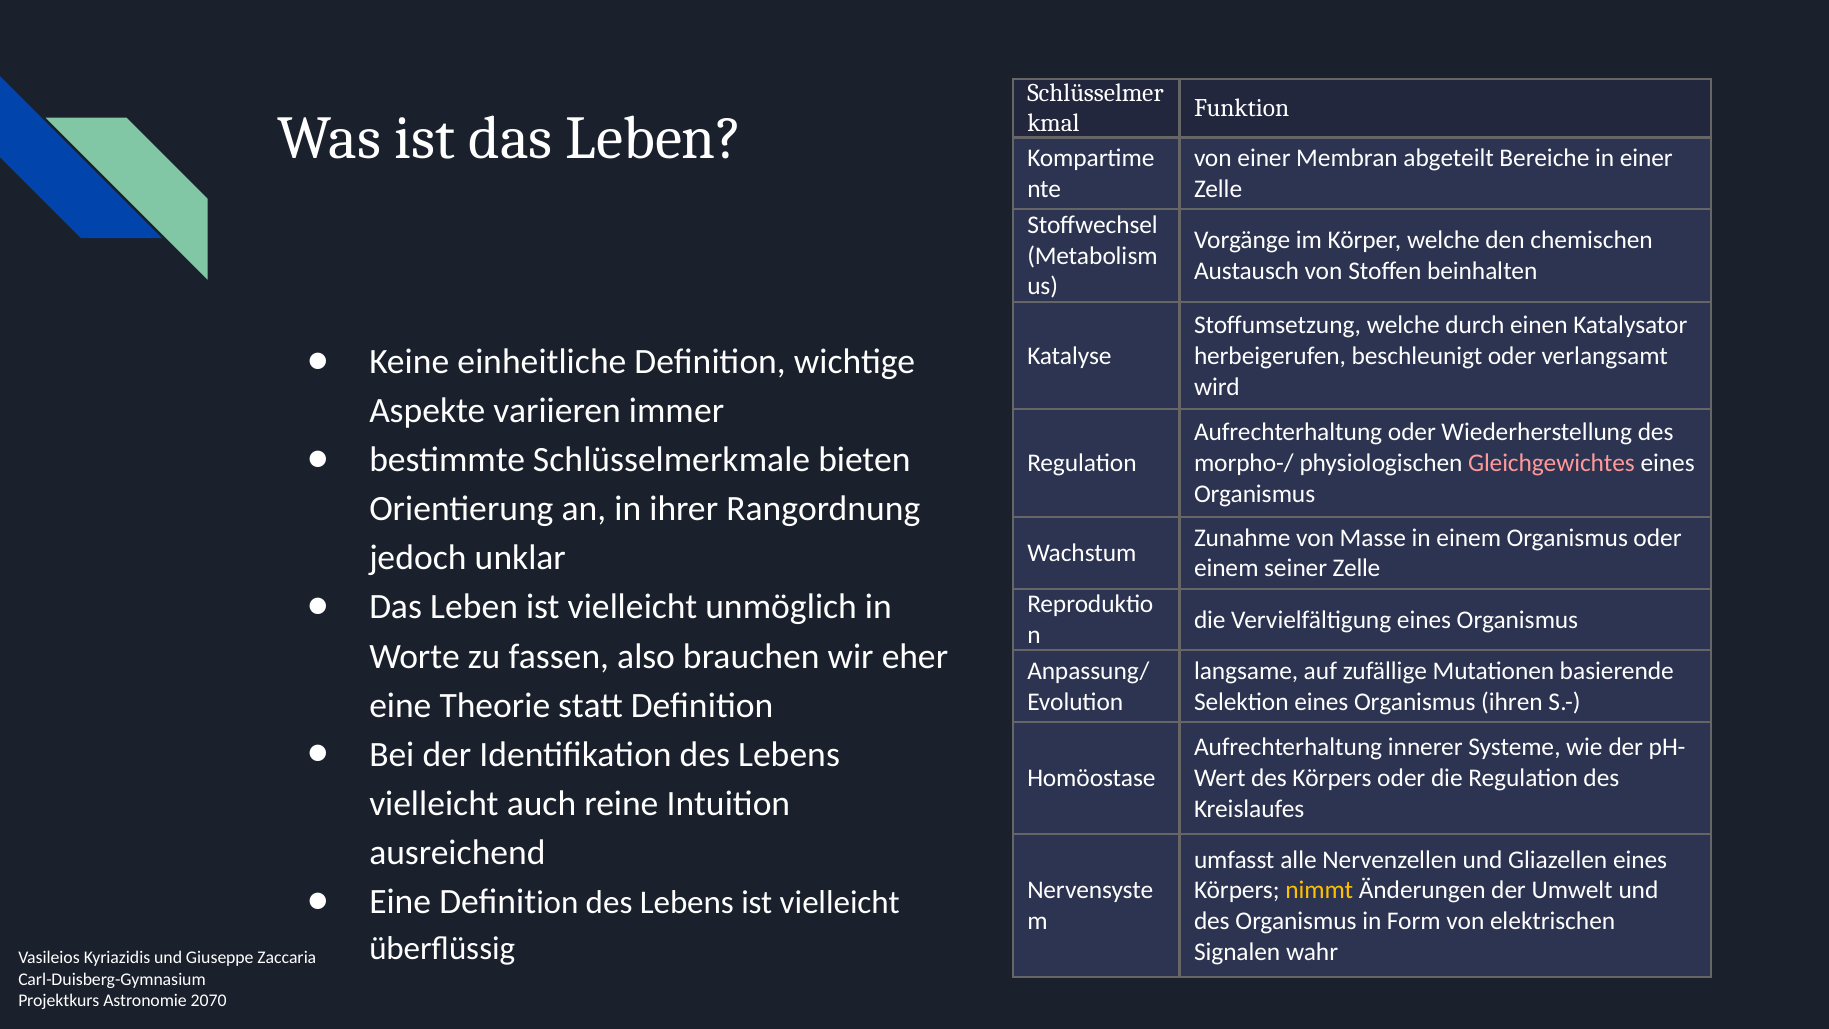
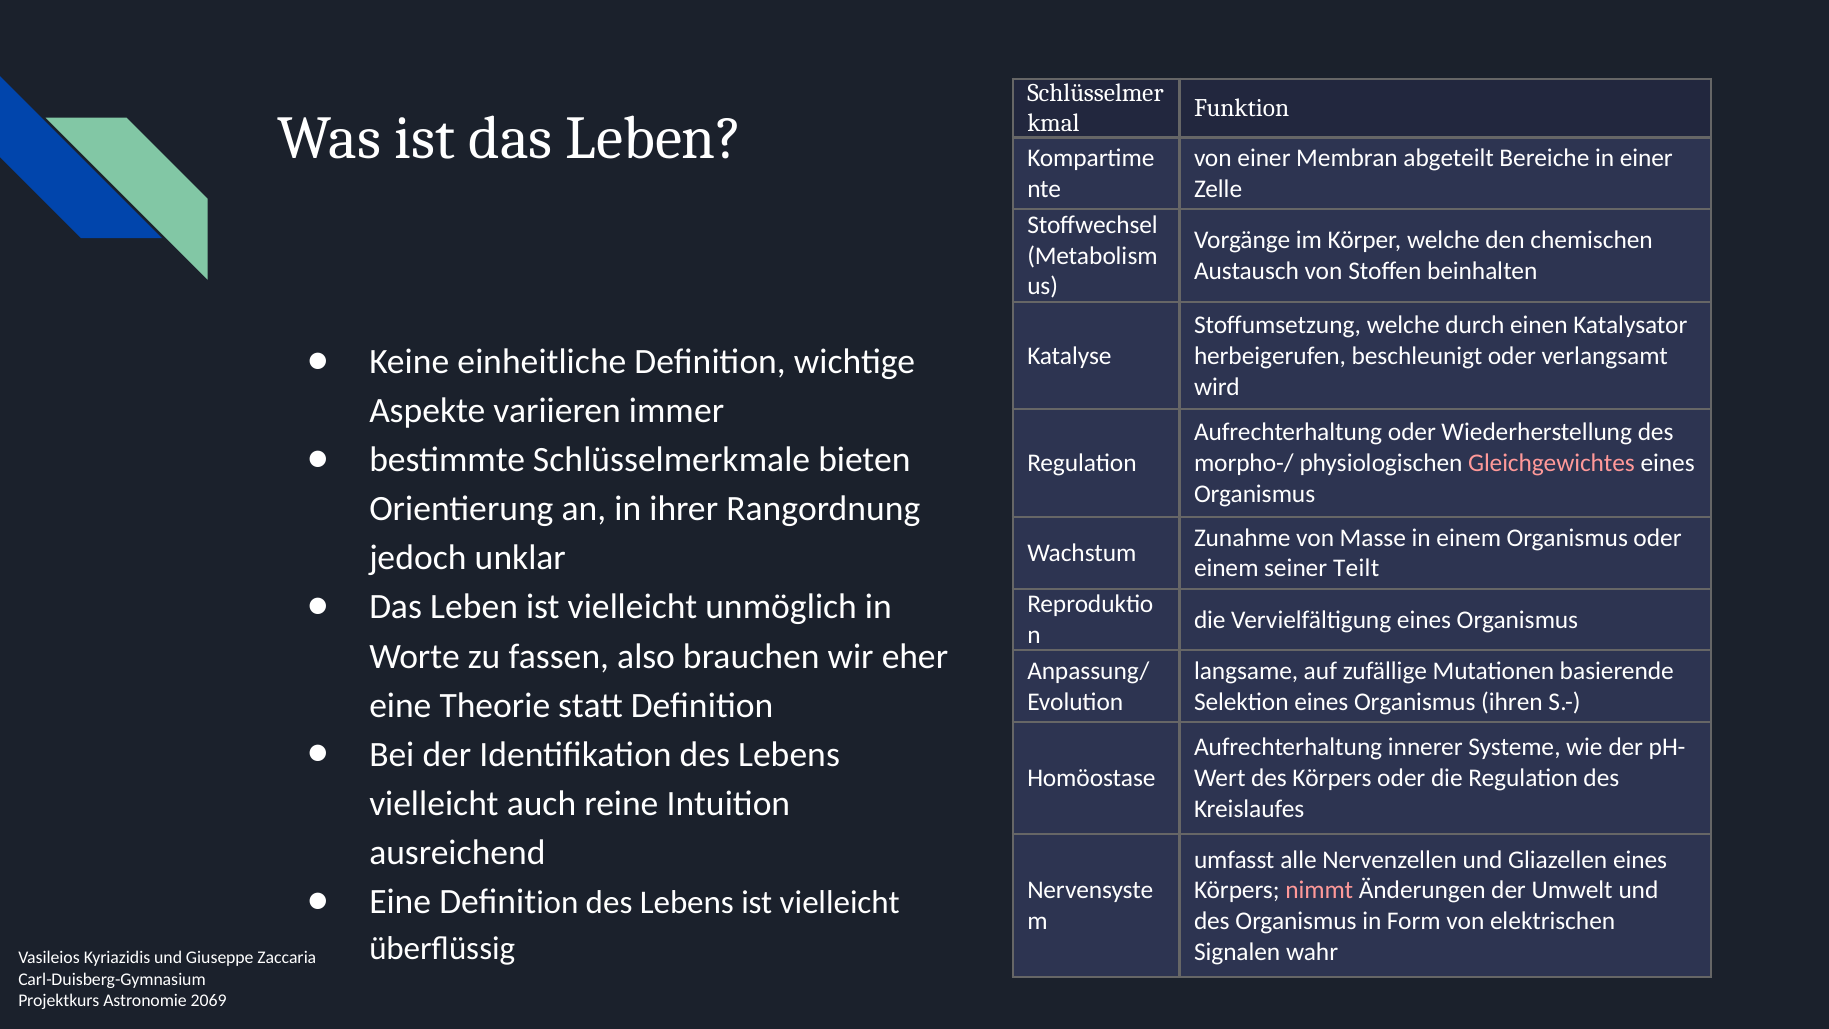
seiner Zelle: Zelle -> Teilt
nimmt colour: yellow -> pink
2070: 2070 -> 2069
